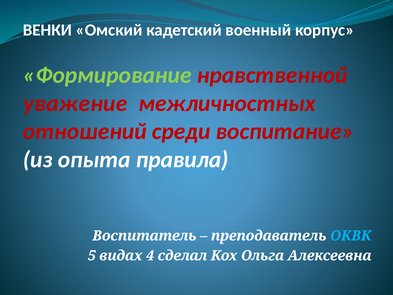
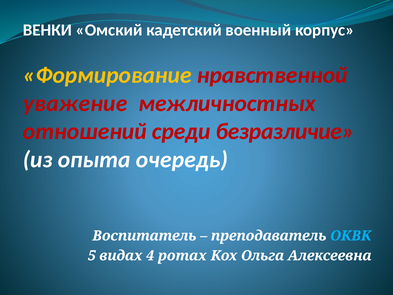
Формирование colour: light green -> yellow
воспитание: воспитание -> безразличие
правила: правила -> очередь
сделал: сделал -> ротах
